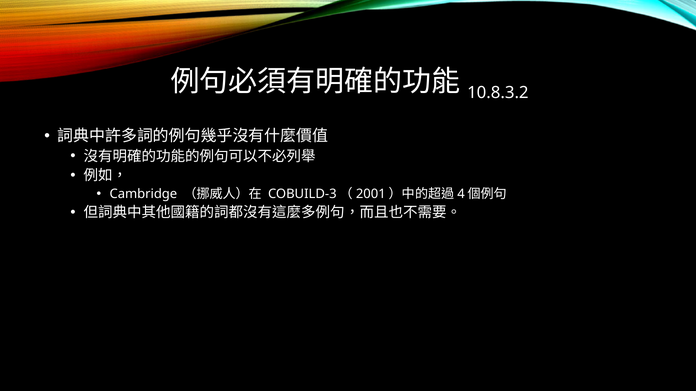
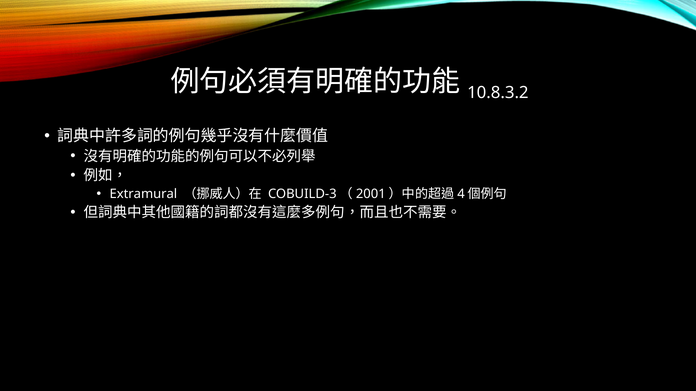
Cambridge: Cambridge -> Extramural
